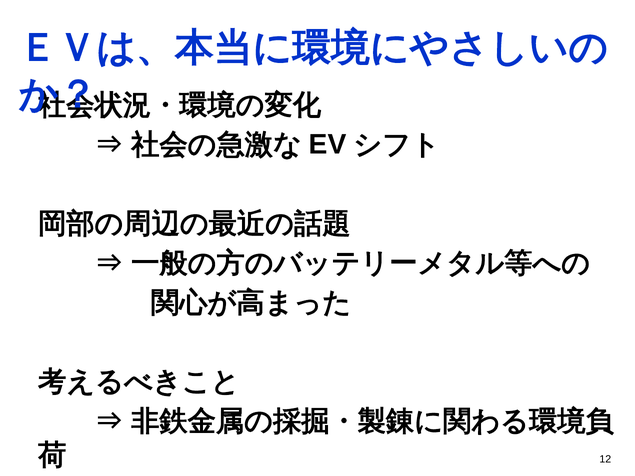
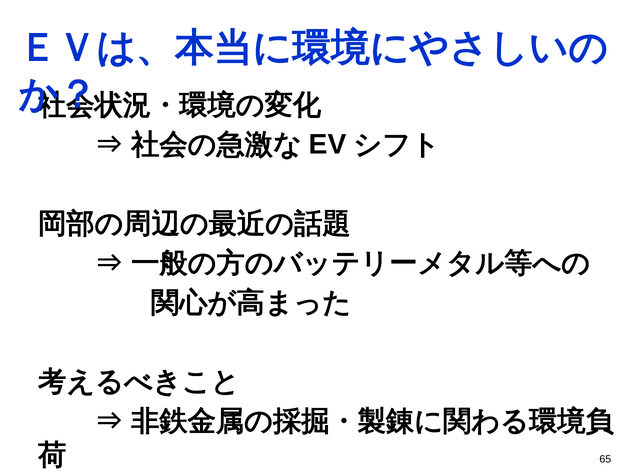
12: 12 -> 65
